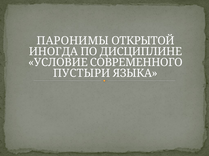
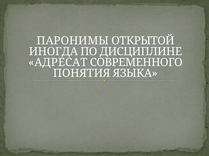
УСЛОВИЕ: УСЛОВИЕ -> АДРЕСАТ
ПУСТЫРИ: ПУСТЫРИ -> ПОНЯТИЯ
